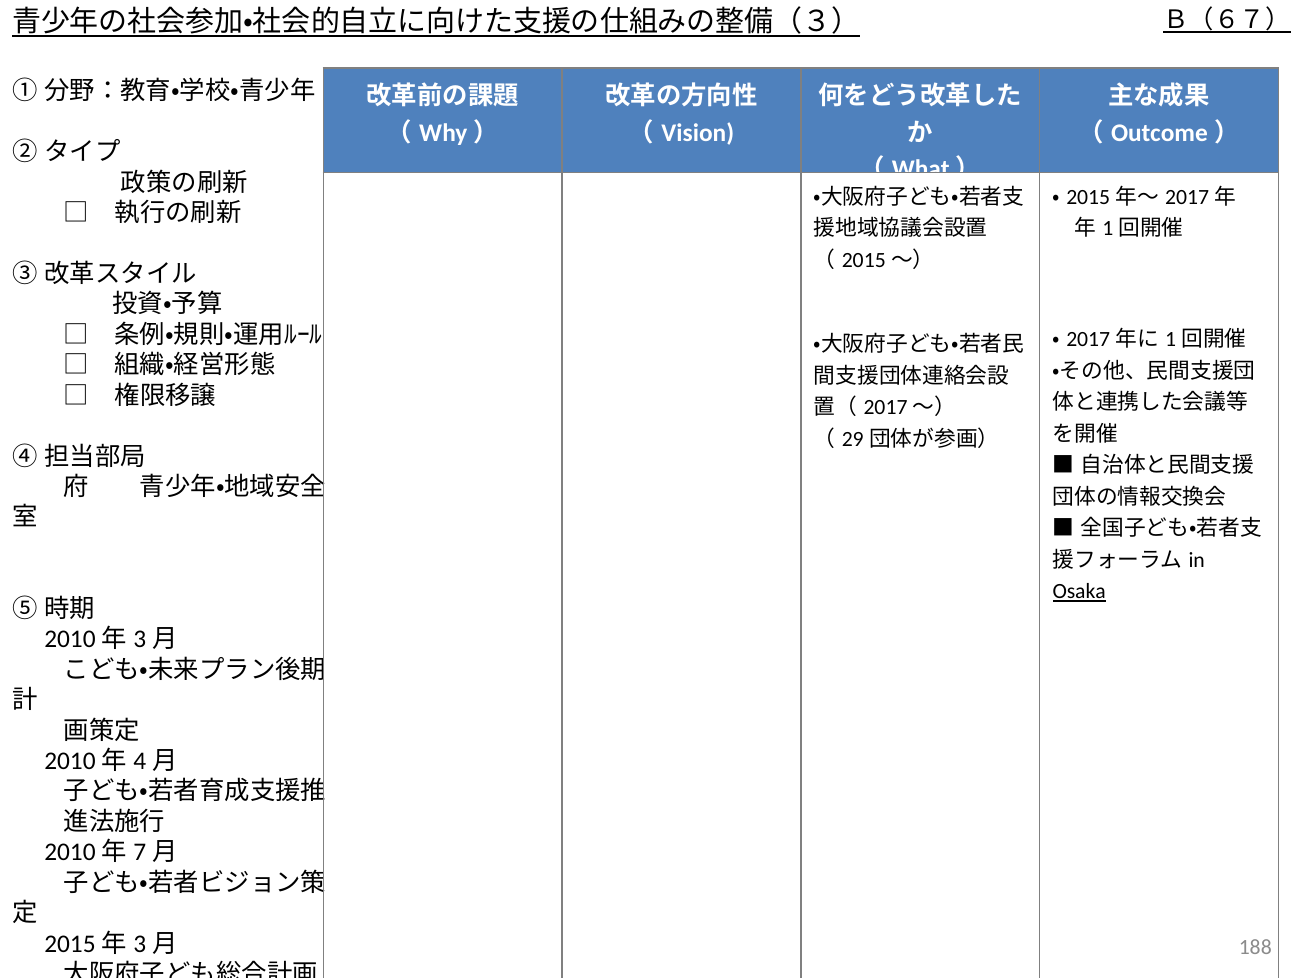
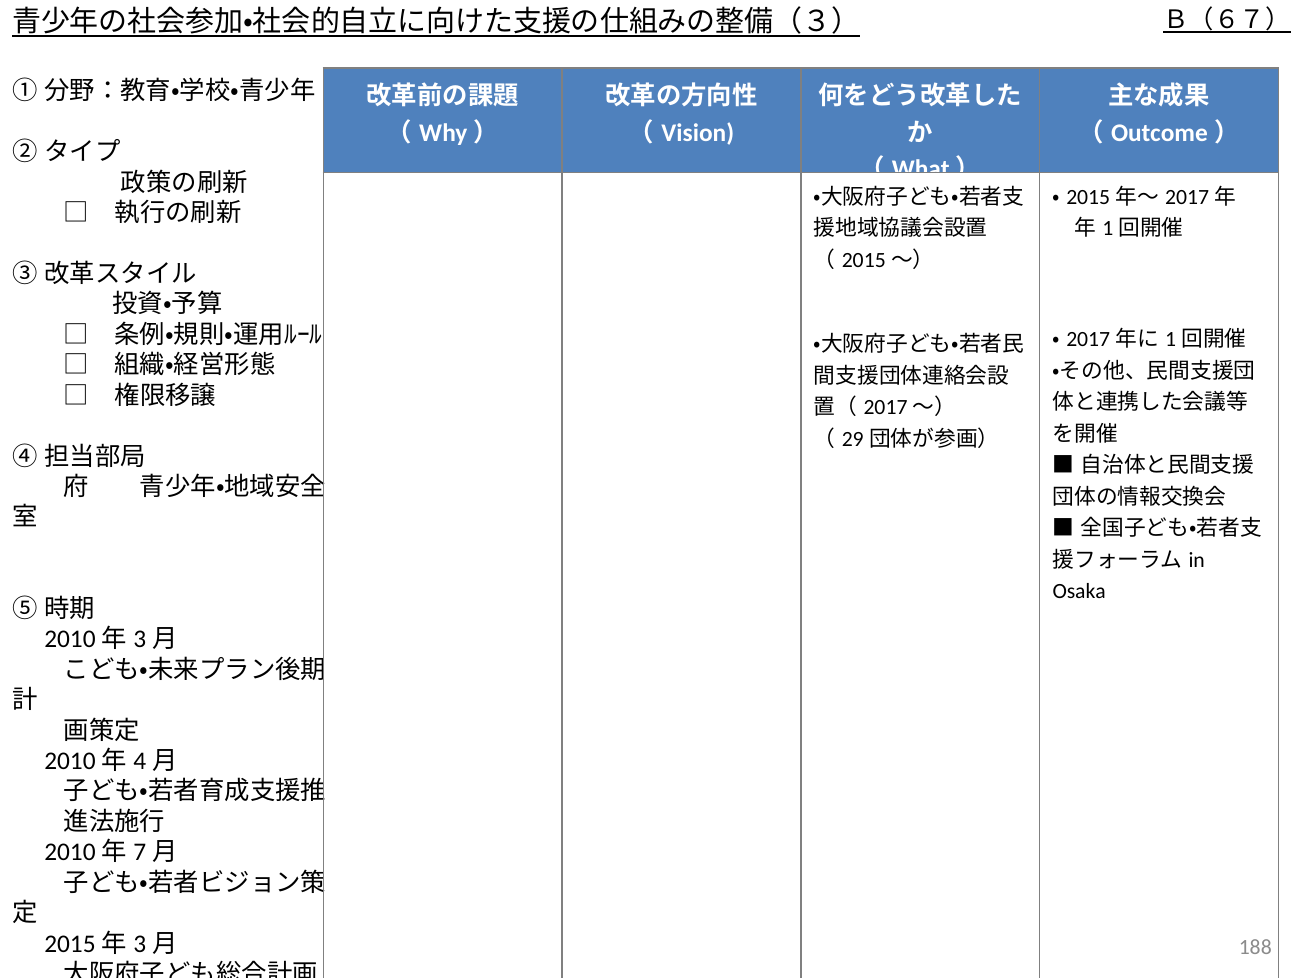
Osaka underline: present -> none
